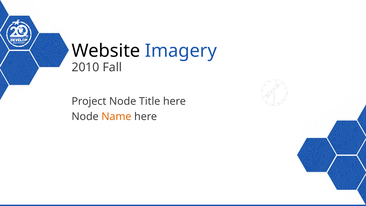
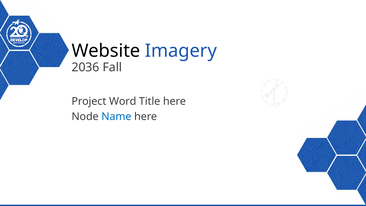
2010: 2010 -> 2036
Project Node: Node -> Word
Name colour: orange -> blue
